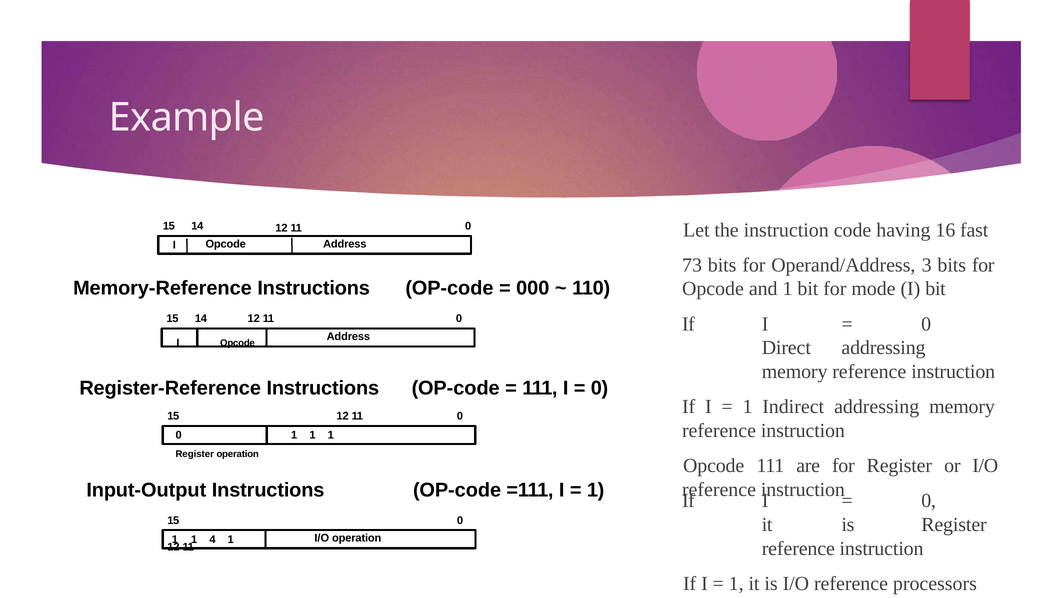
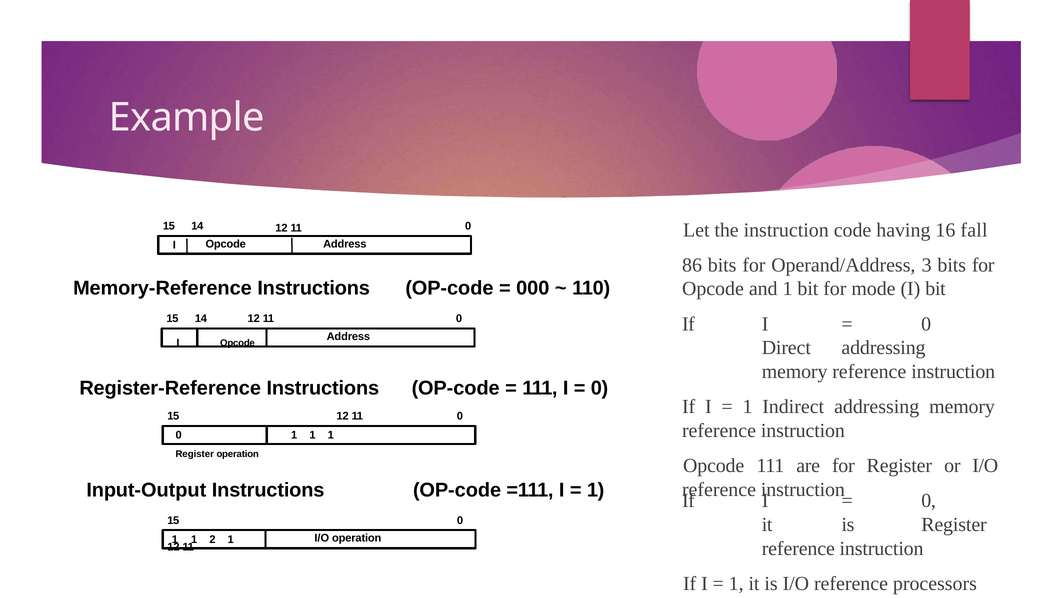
fast: fast -> fall
73: 73 -> 86
4: 4 -> 2
